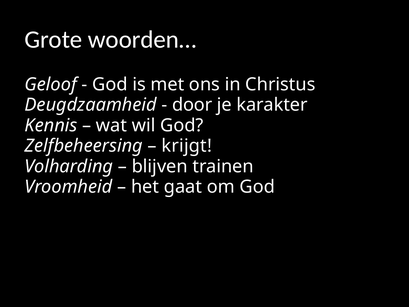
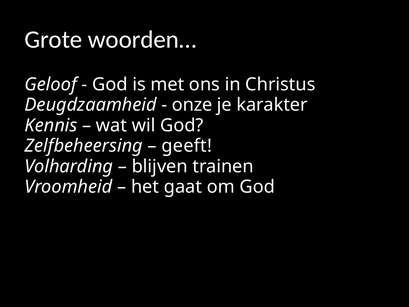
door: door -> onze
krijgt: krijgt -> geeft
